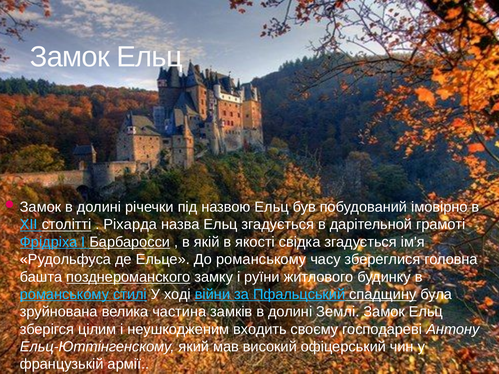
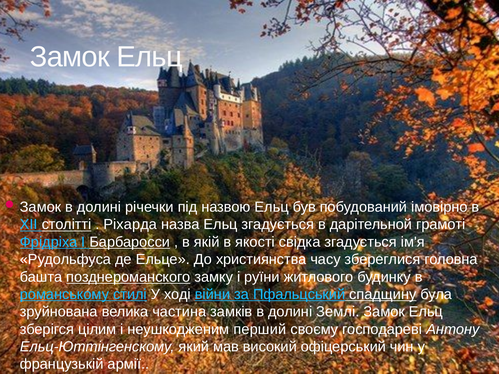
До романському: романському -> християнства
входить: входить -> перший
